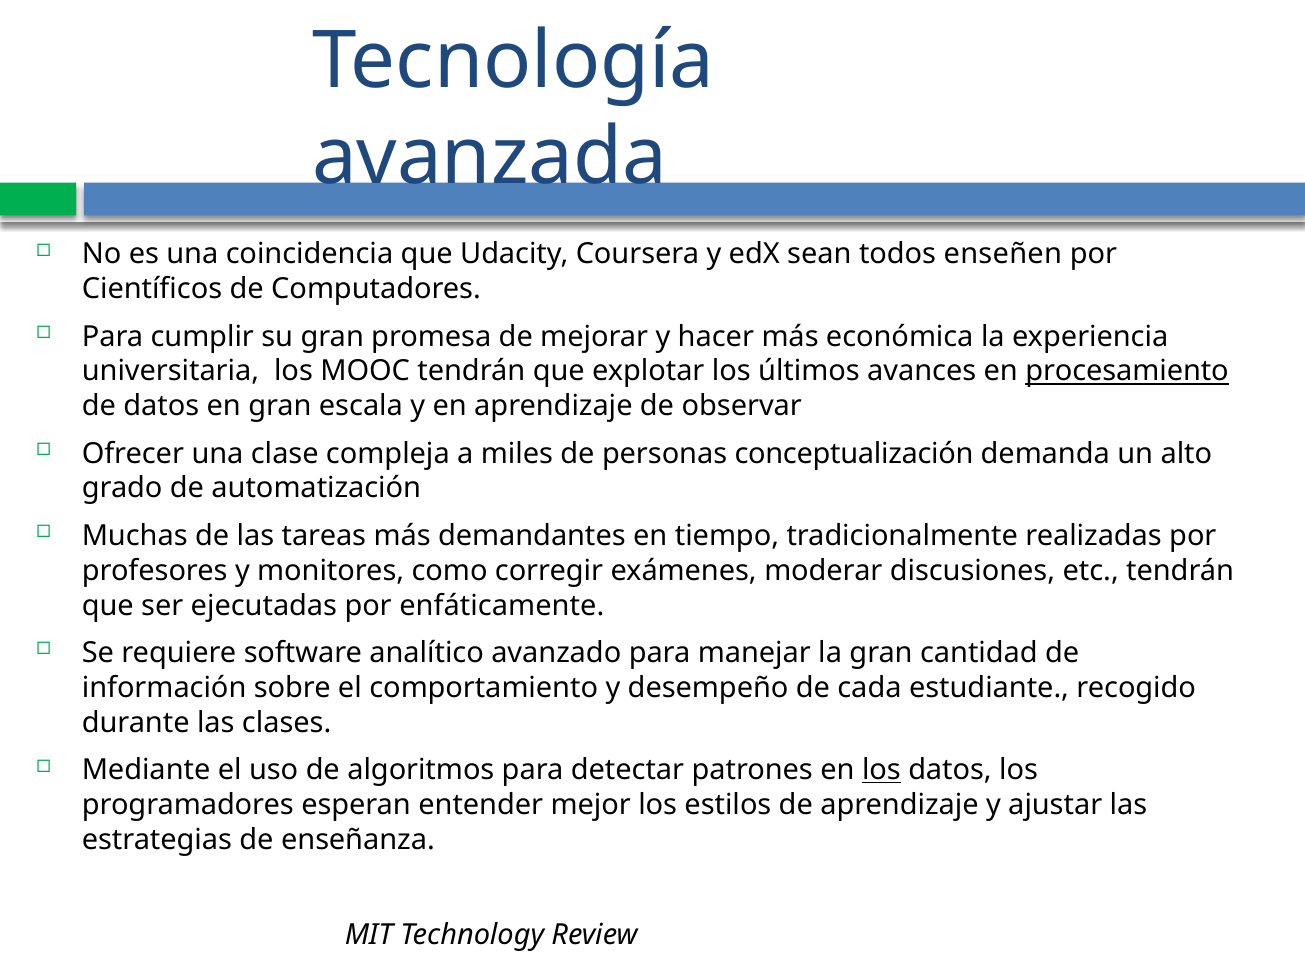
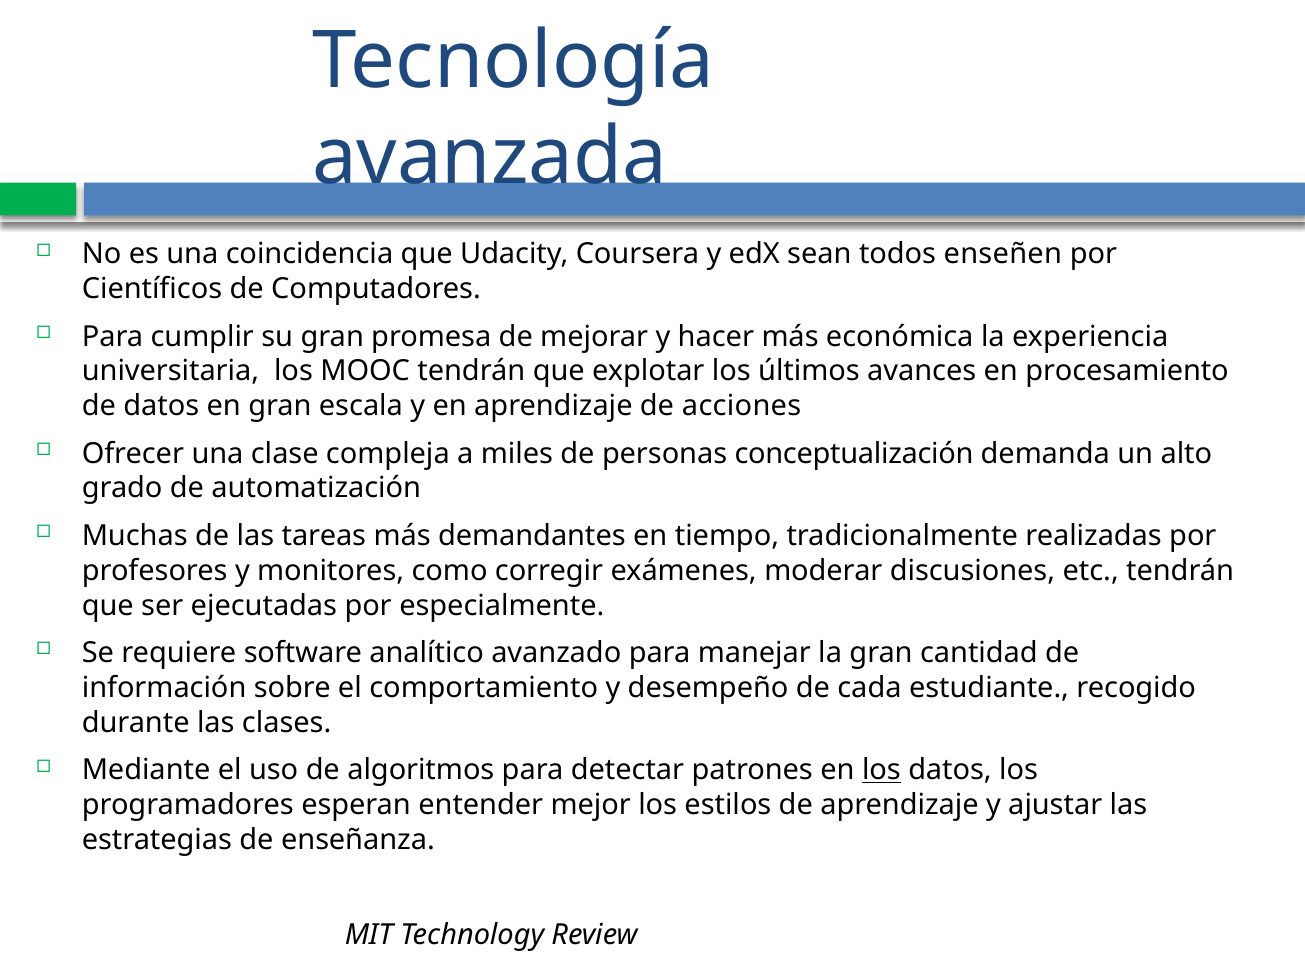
procesamiento underline: present -> none
observar: observar -> acciones
enfáticamente: enfáticamente -> especialmente
